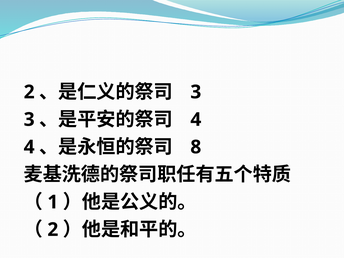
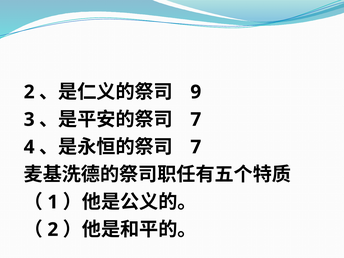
3 at (196, 92): 3 -> 9
4 at (196, 120): 4 -> 7
8 at (196, 147): 8 -> 7
